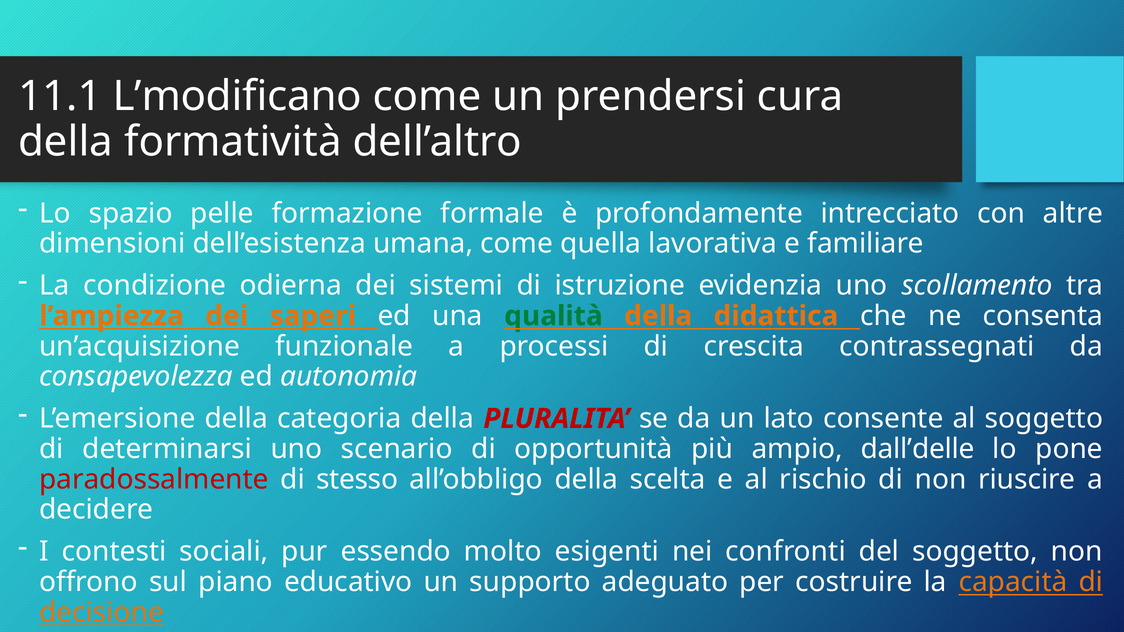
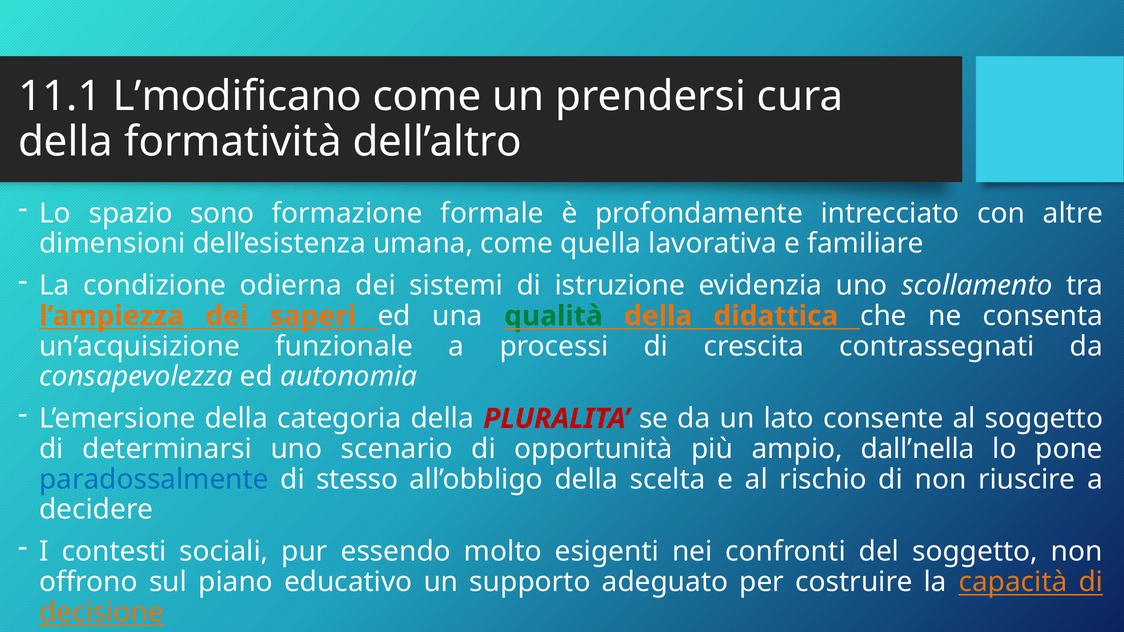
pelle: pelle -> sono
dall’delle: dall’delle -> dall’nella
paradossalmente colour: red -> blue
